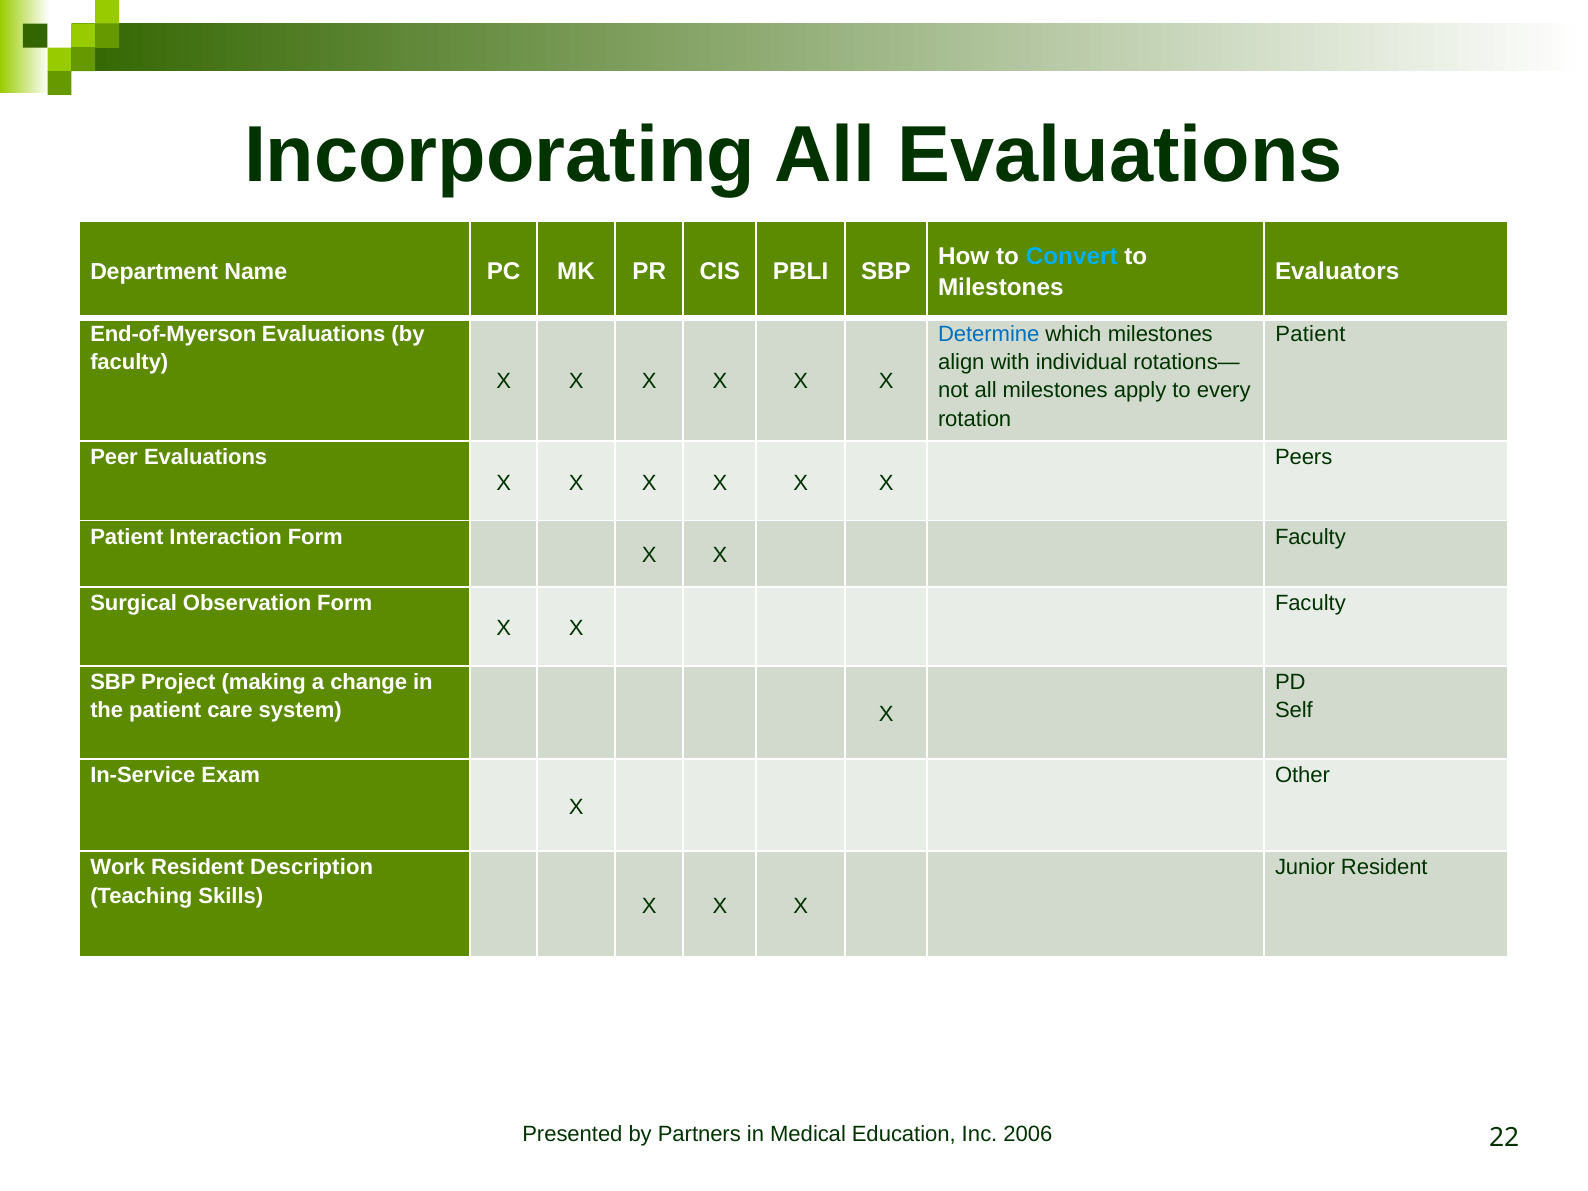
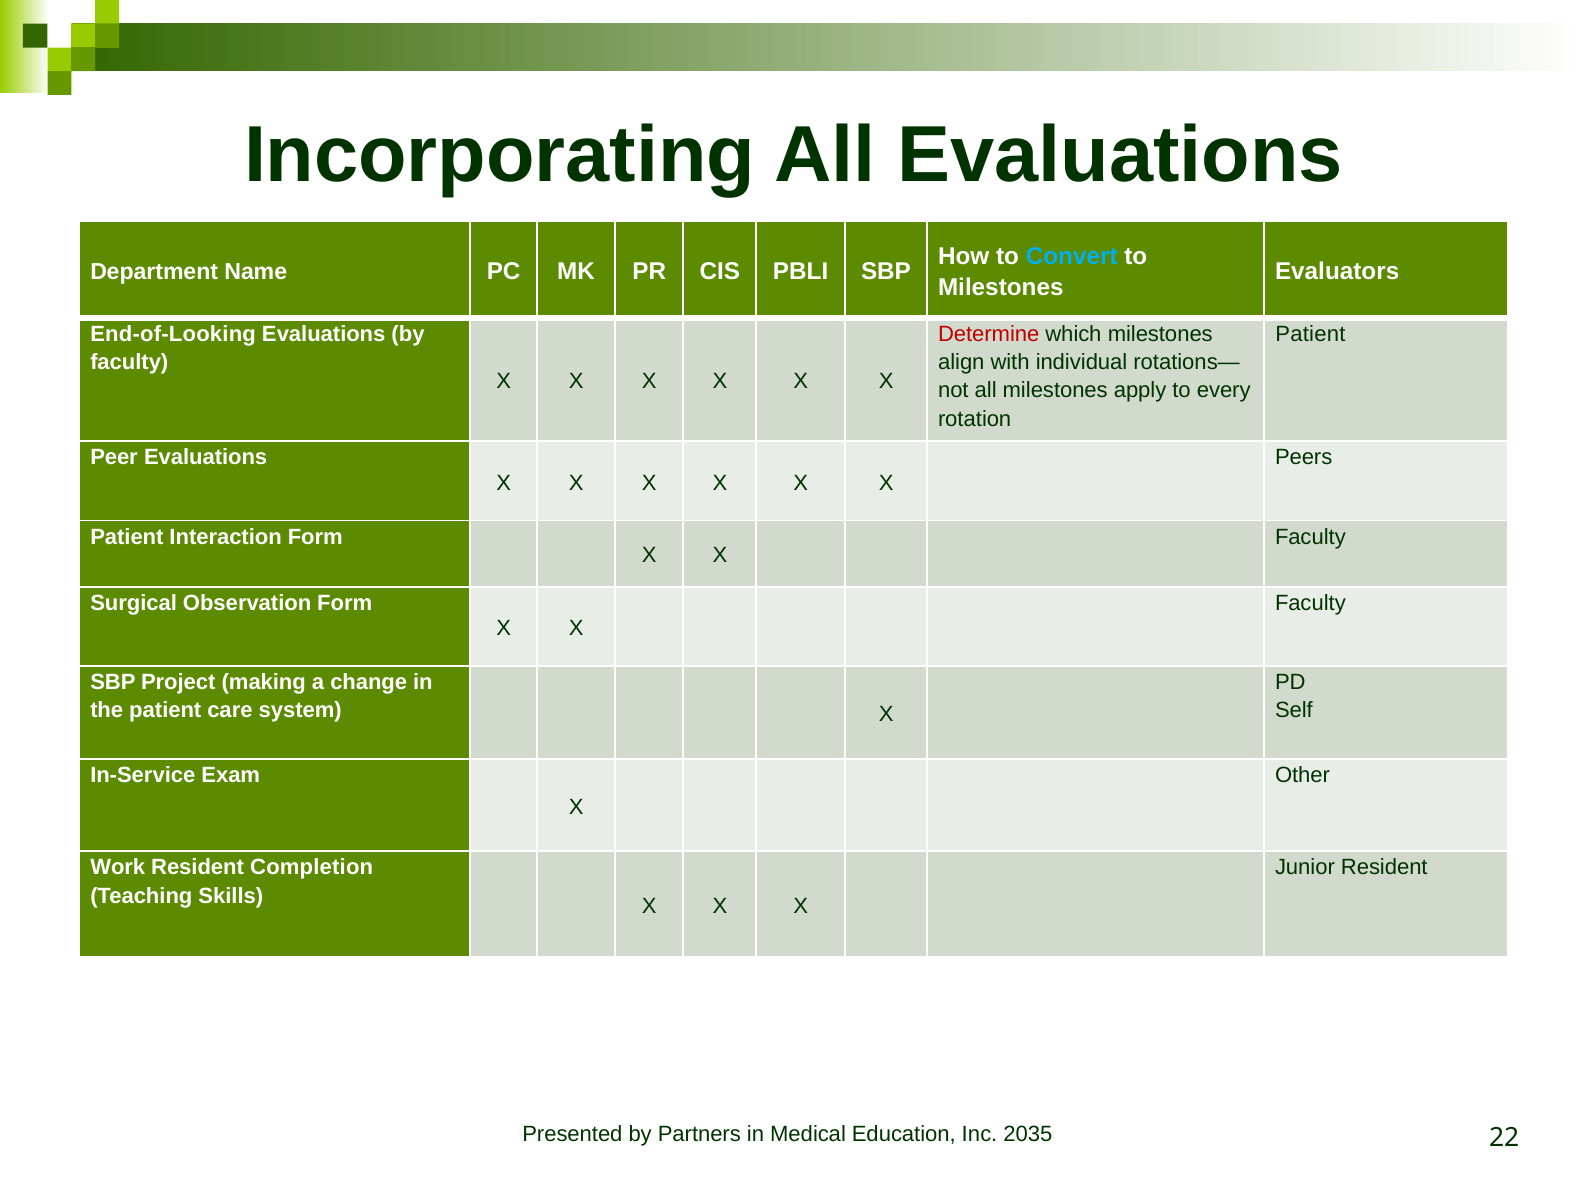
End-of-Myerson: End-of-Myerson -> End-of-Looking
Determine colour: blue -> red
Description: Description -> Completion
2006: 2006 -> 2035
